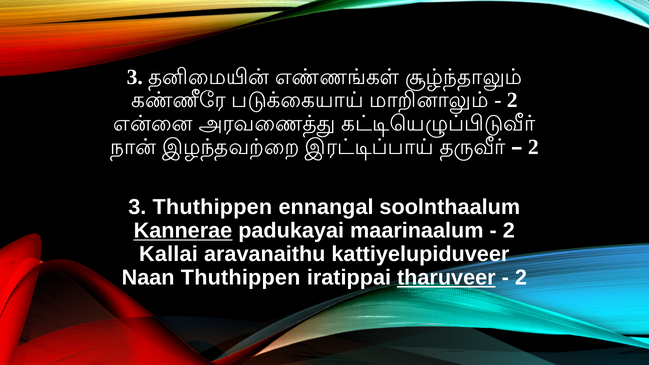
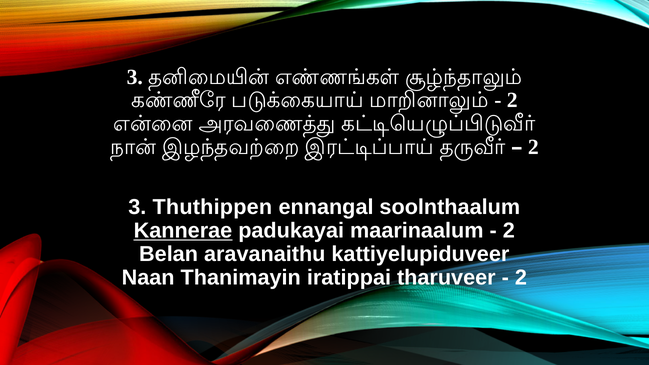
Kallai: Kallai -> Belan
Naan Thuthippen: Thuthippen -> Thanimayin
tharuveer underline: present -> none
